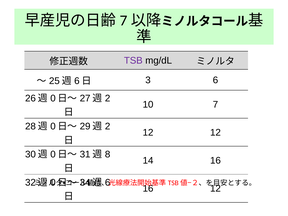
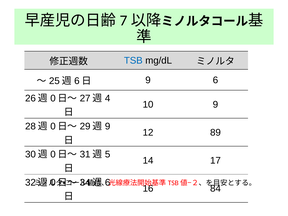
TSB colour: purple -> blue
3 at (148, 80): 3 -> 9
2 at (108, 98): 2 -> 4
10 7: 7 -> 9
2 at (108, 126): 2 -> 9
12 12: 12 -> 89
8: 8 -> 5
14 16: 16 -> 17
16 12: 12 -> 84
